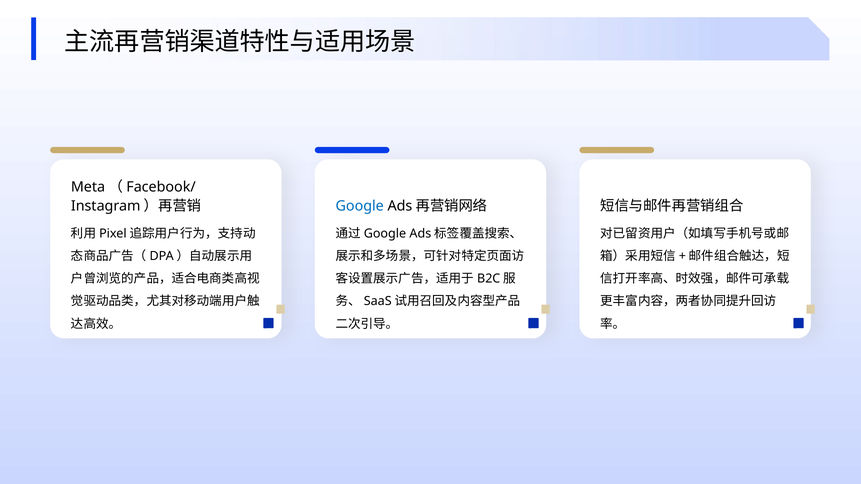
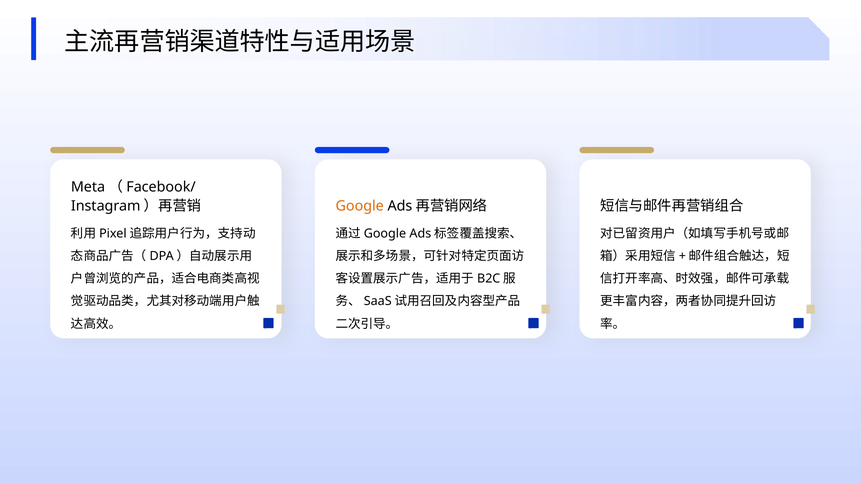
Google colour: blue -> orange
